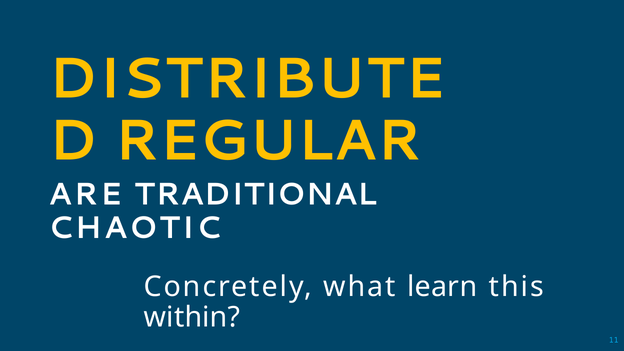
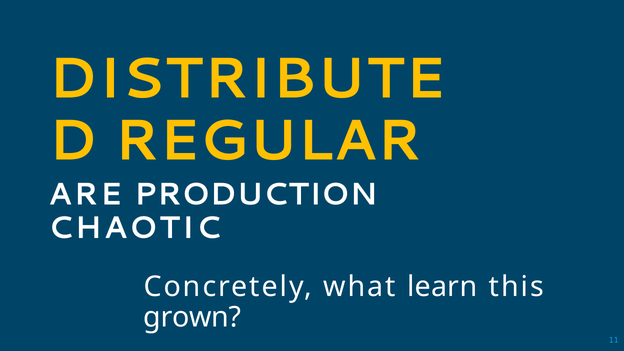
TRADITIONAL: TRADITIONAL -> PRODUCTION
within: within -> grown
